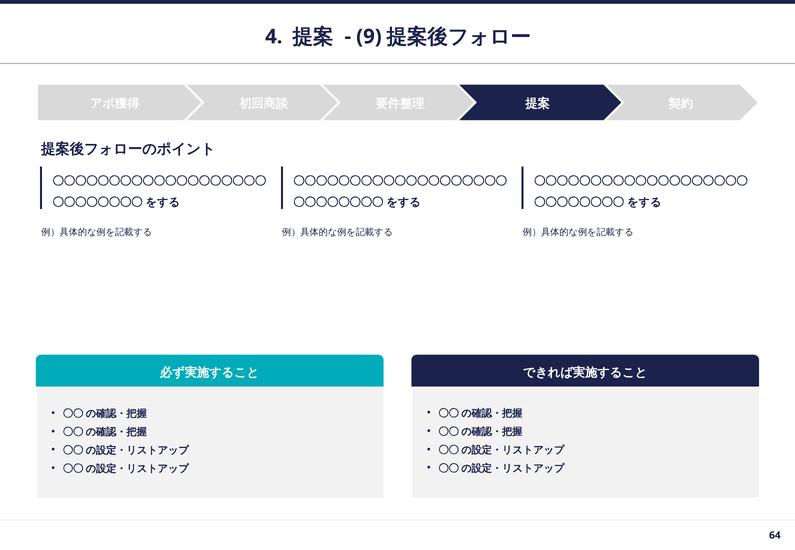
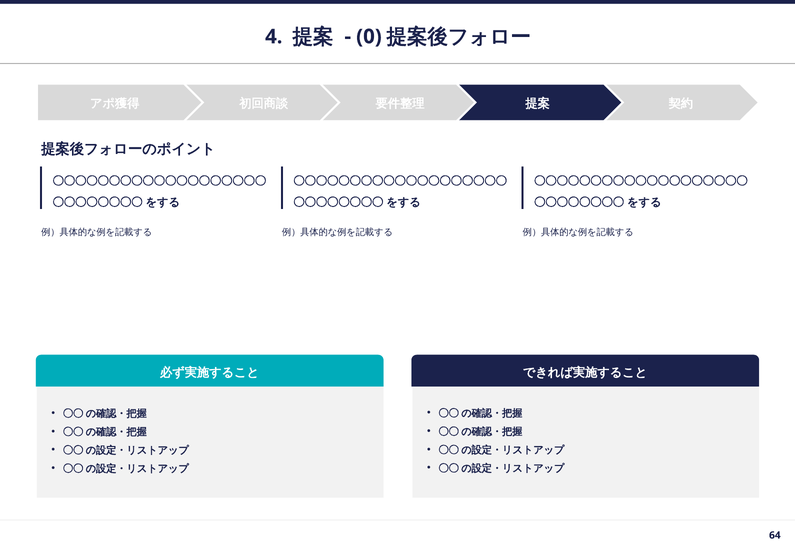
9: 9 -> 0
